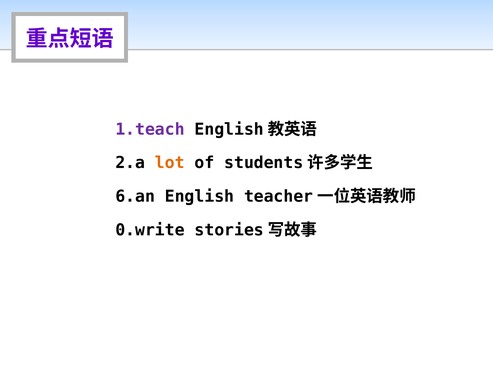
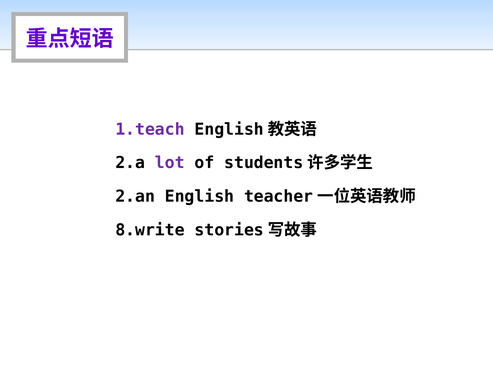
lot colour: orange -> purple
6.an: 6.an -> 2.an
0.write: 0.write -> 8.write
